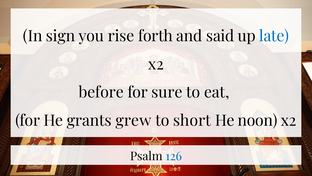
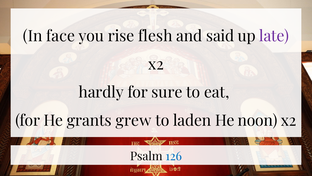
sign: sign -> face
forth: forth -> flesh
late colour: blue -> purple
before: before -> hardly
short: short -> laden
